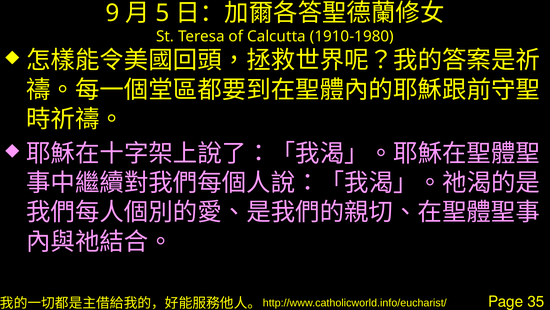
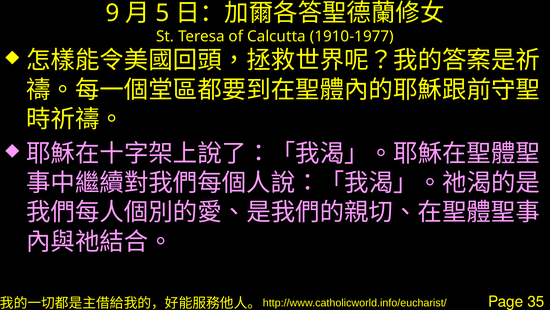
1910-1980: 1910-1980 -> 1910-1977
